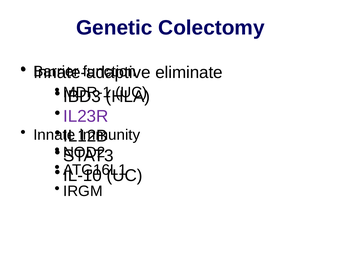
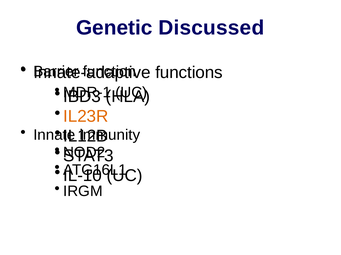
Colectomy: Colectomy -> Discussed
eliminate: eliminate -> functions
IL23R colour: purple -> orange
